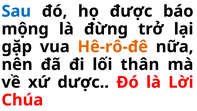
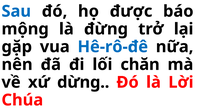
Hê-rô-đê colour: orange -> blue
thân: thân -> chăn
dược: dược -> dừng
